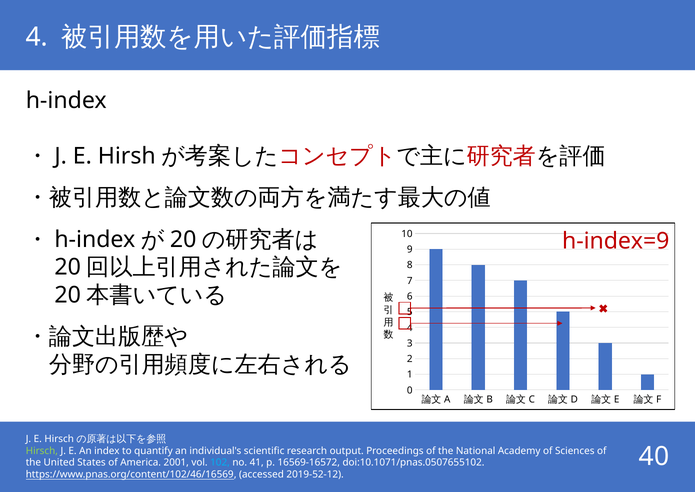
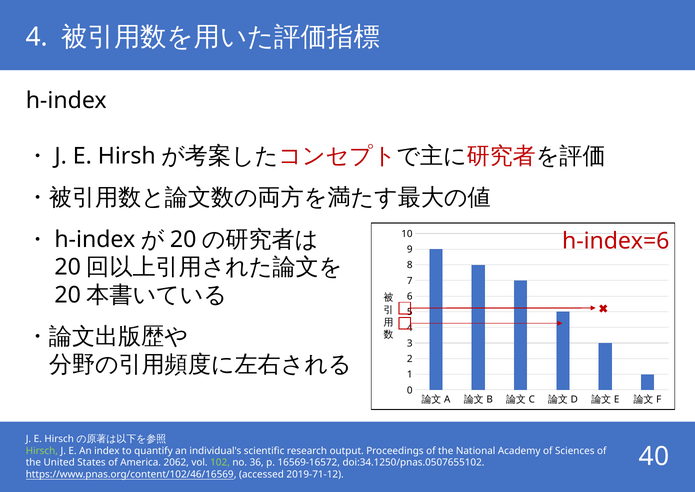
h-index=9: h-index=9 -> h-index=6
2001: 2001 -> 2062
102 colour: light blue -> light green
41: 41 -> 36
doi:10.1071/pnas.0507655102: doi:10.1071/pnas.0507655102 -> doi:34.1250/pnas.0507655102
2019-52-12: 2019-52-12 -> 2019-71-12
